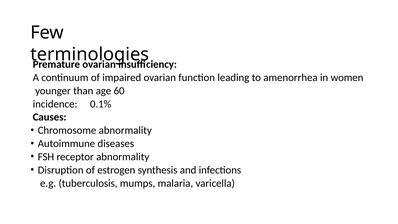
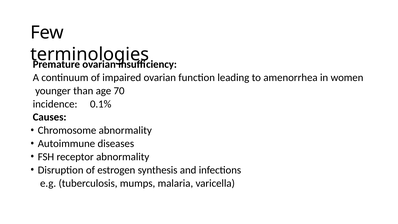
60: 60 -> 70
